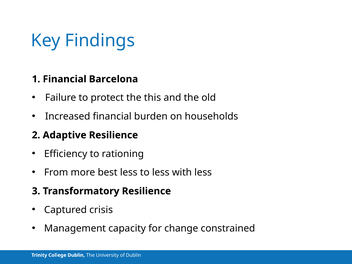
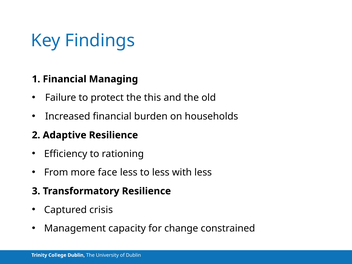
Barcelona: Barcelona -> Managing
best: best -> face
